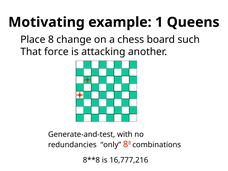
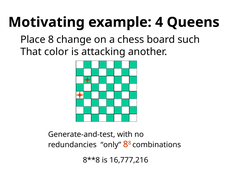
1: 1 -> 4
force: force -> color
